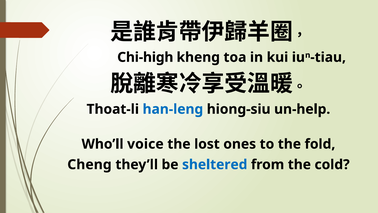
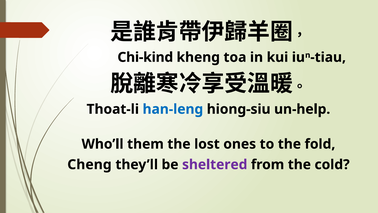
Chi-high: Chi-high -> Chi-kind
voice: voice -> them
sheltered colour: blue -> purple
